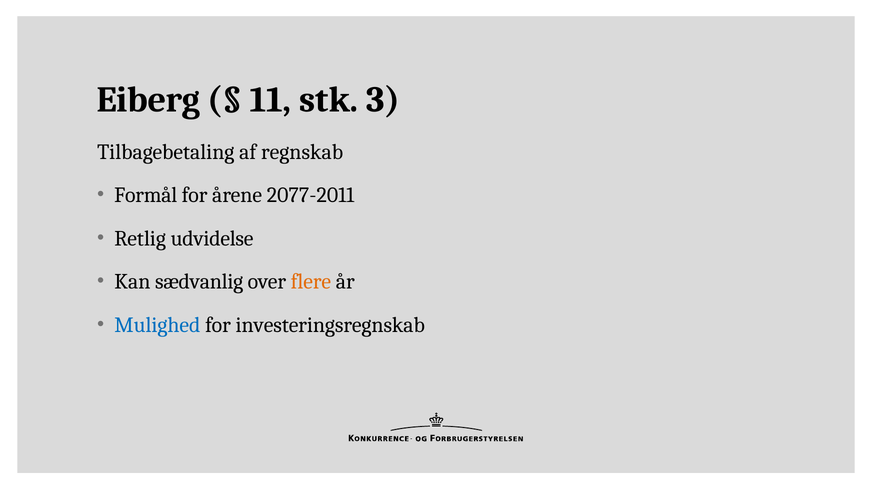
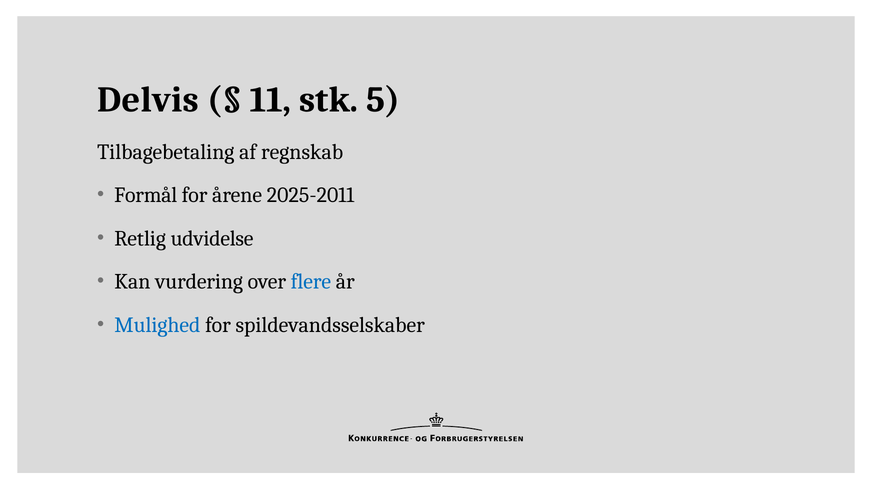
Eiberg: Eiberg -> Delvis
3: 3 -> 5
2077-2011: 2077-2011 -> 2025-2011
sædvanlig: sædvanlig -> vurdering
flere colour: orange -> blue
investeringsregnskab: investeringsregnskab -> spildevandsselskaber
